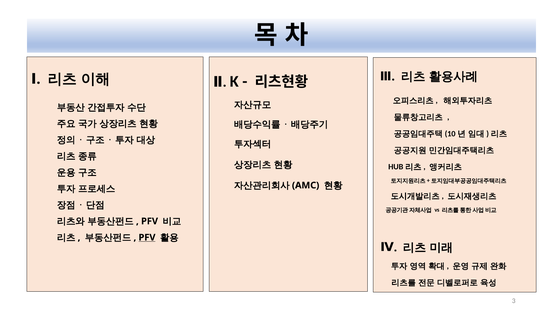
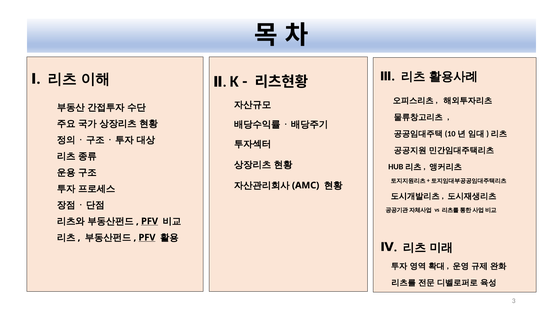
PFV at (150, 221) underline: none -> present
